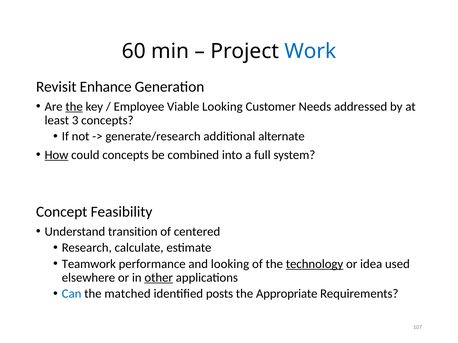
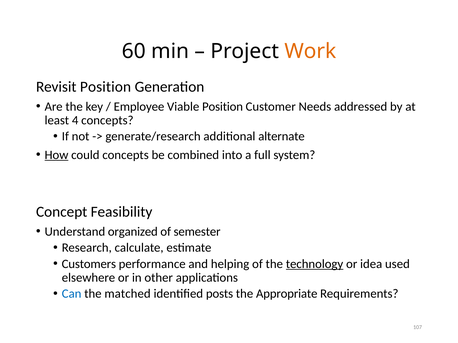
Work colour: blue -> orange
Revisit Enhance: Enhance -> Position
the at (74, 107) underline: present -> none
Viable Looking: Looking -> Position
3: 3 -> 4
transition: transition -> organized
centered: centered -> semester
Teamwork: Teamwork -> Customers
and looking: looking -> helping
other underline: present -> none
